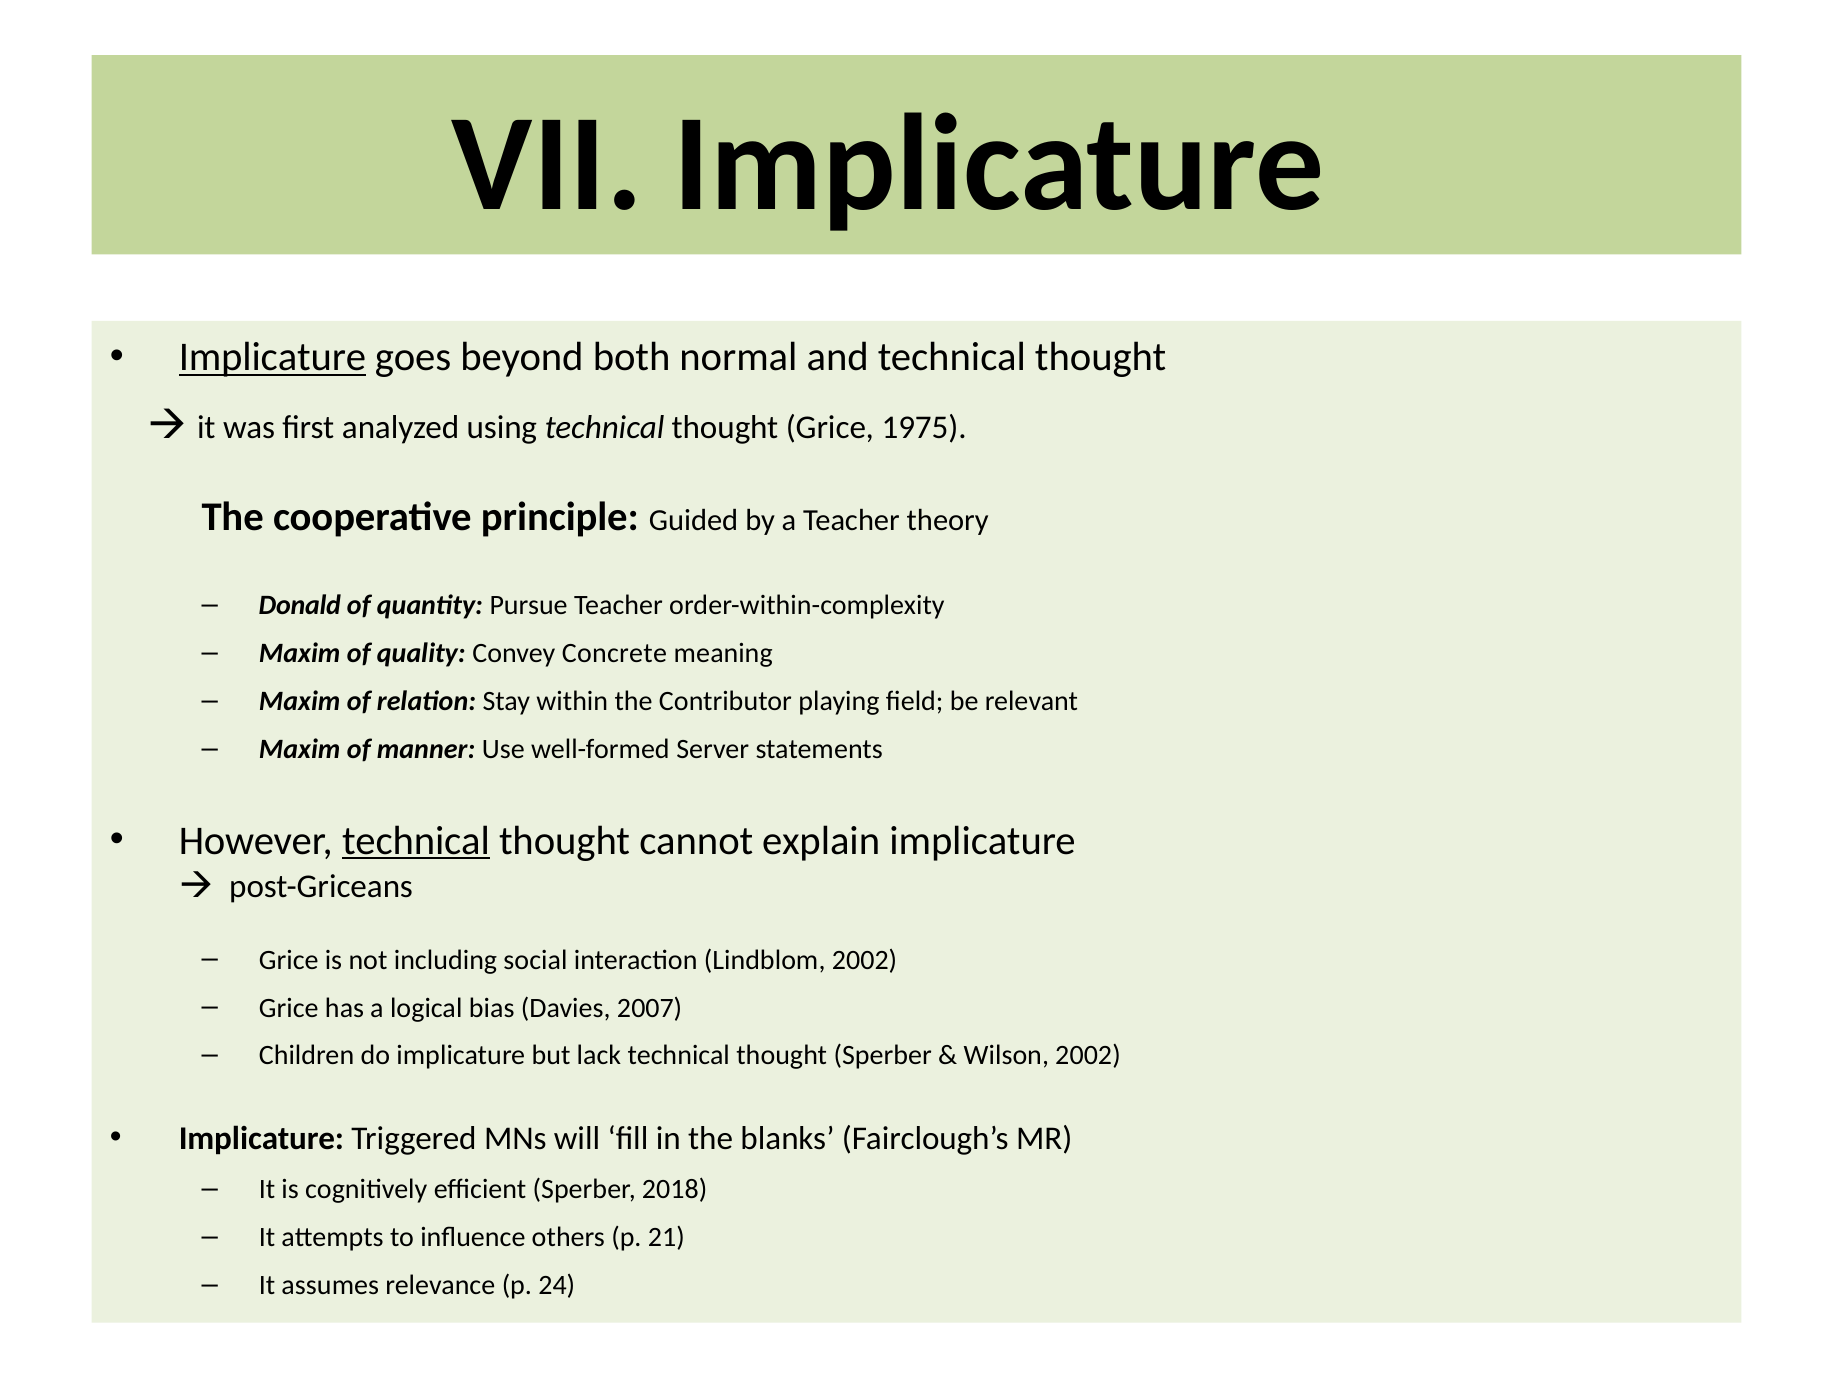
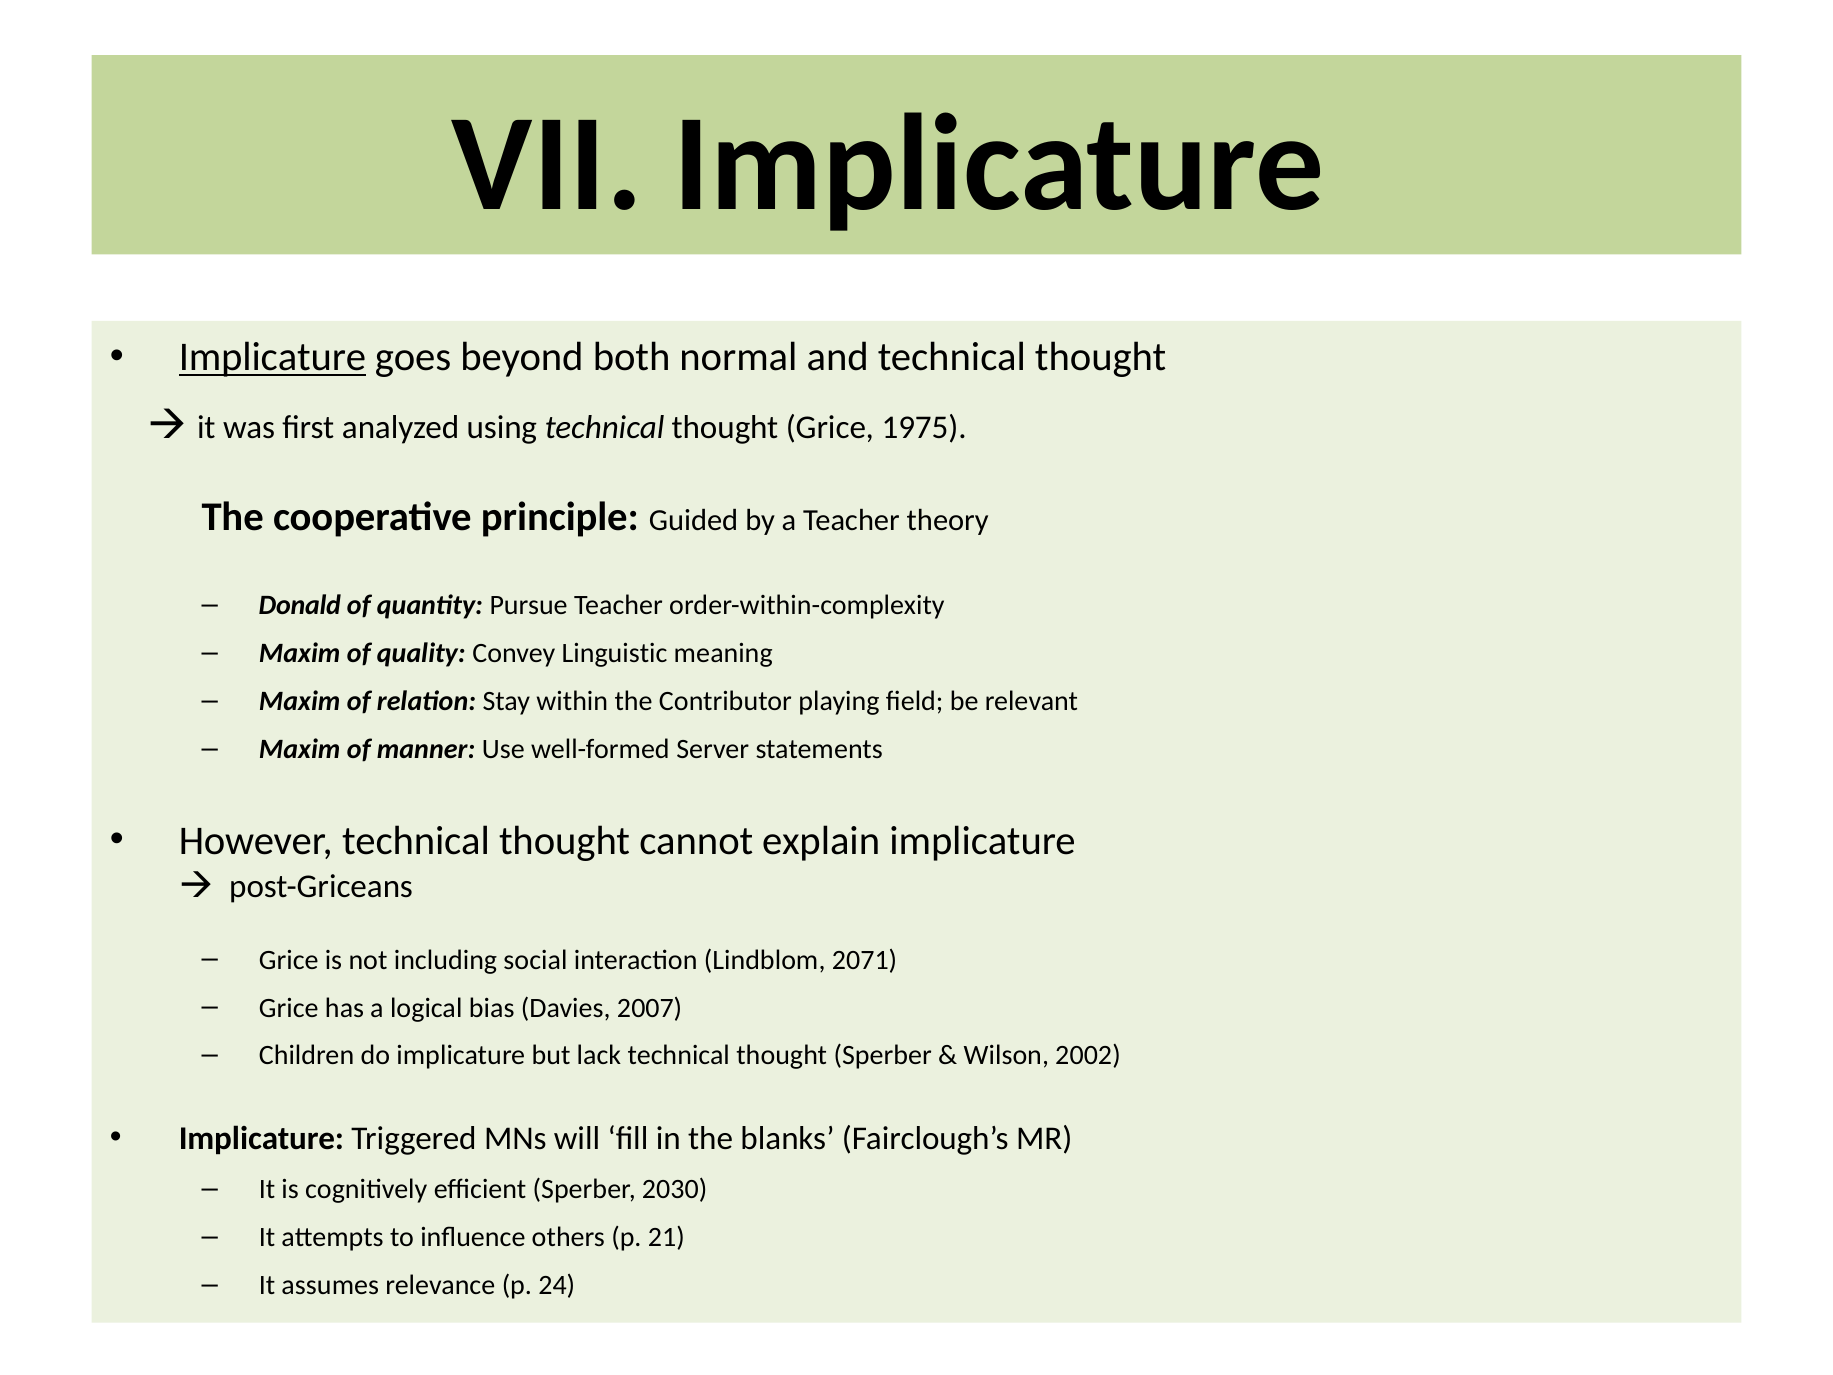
Concrete: Concrete -> Linguistic
technical at (416, 840) underline: present -> none
Lindblom 2002: 2002 -> 2071
2018: 2018 -> 2030
